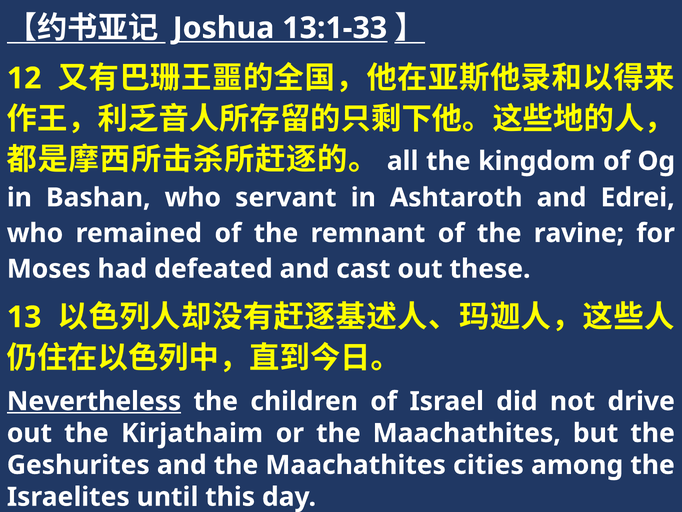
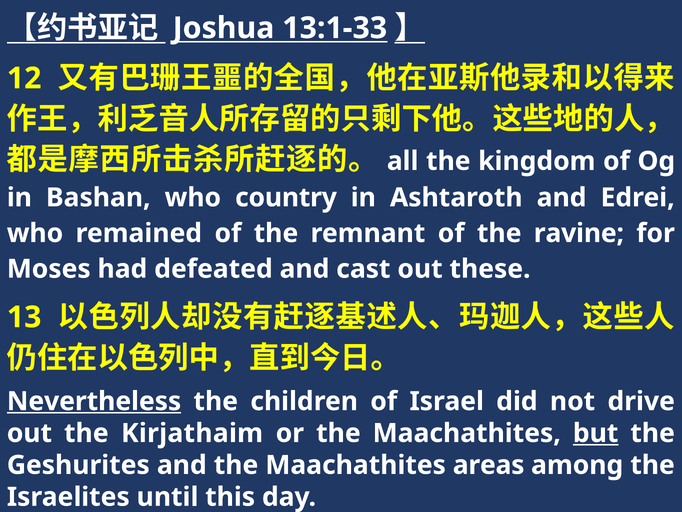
servant: servant -> country
but underline: none -> present
cities: cities -> areas
